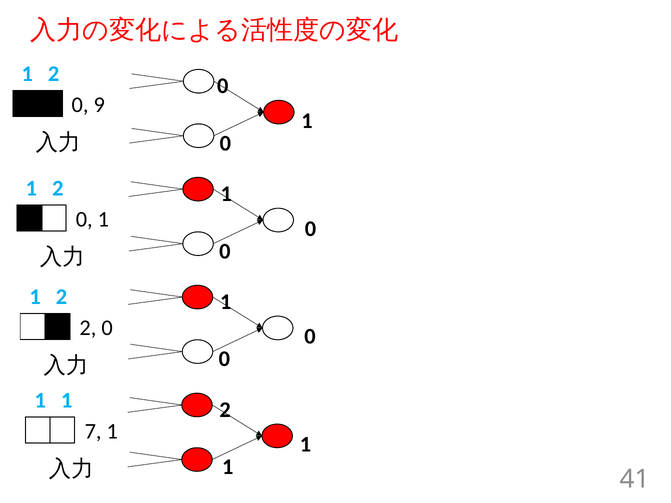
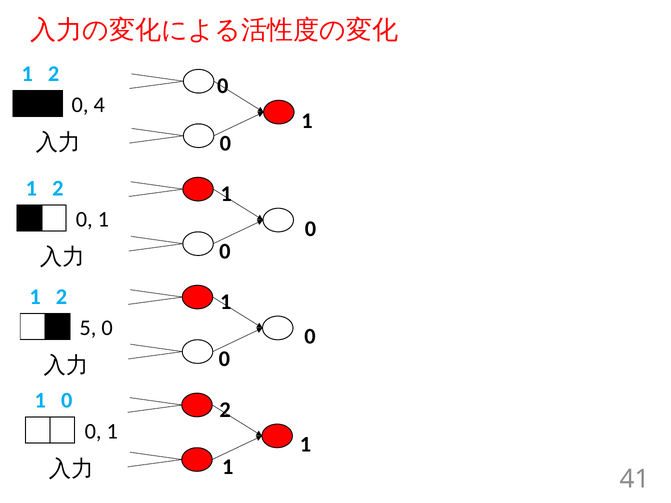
9: 9 -> 4
2 at (88, 328): 2 -> 5
1 at (67, 401): 1 -> 0
7 at (93, 431): 7 -> 0
